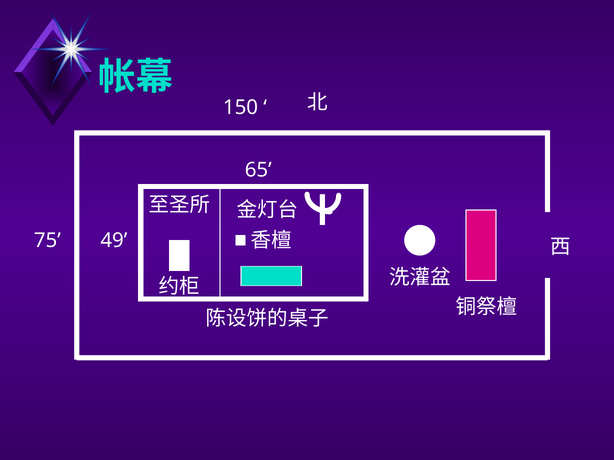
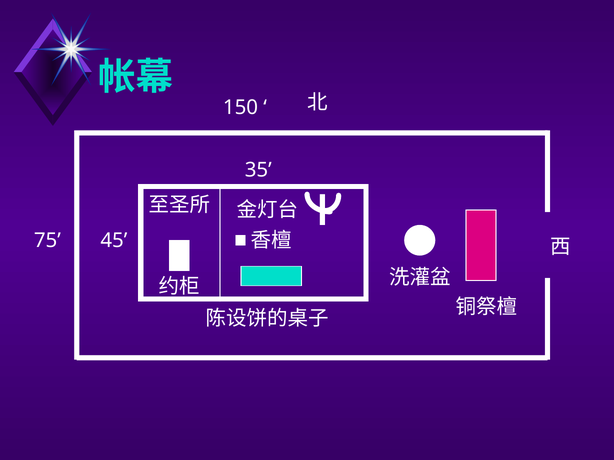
65: 65 -> 35
49: 49 -> 45
